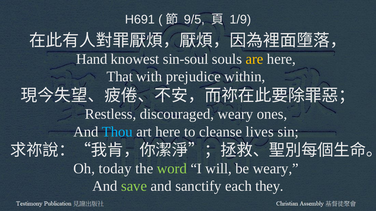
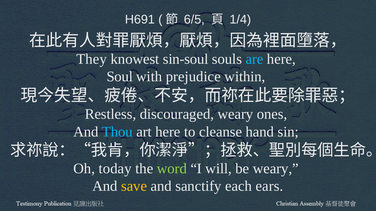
9/5: 9/5 -> 6/5
1/9: 1/9 -> 1/4
Hand: Hand -> They
are colour: yellow -> light blue
That: That -> Soul
lives: lives -> hand
save colour: light green -> yellow
they: they -> ears
